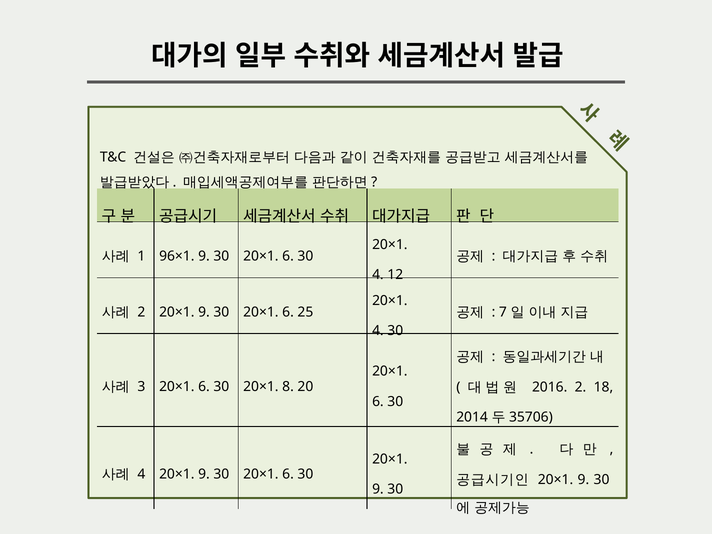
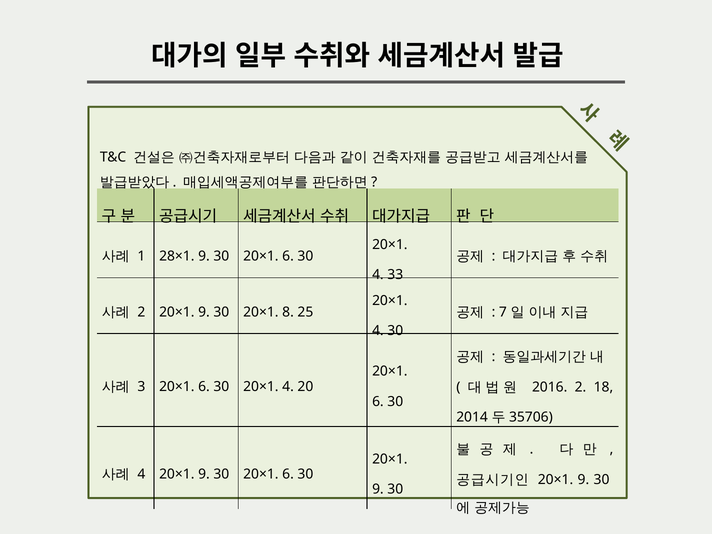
96×1: 96×1 -> 28×1
12: 12 -> 33
6 at (288, 312): 6 -> 8
8 at (288, 386): 8 -> 4
